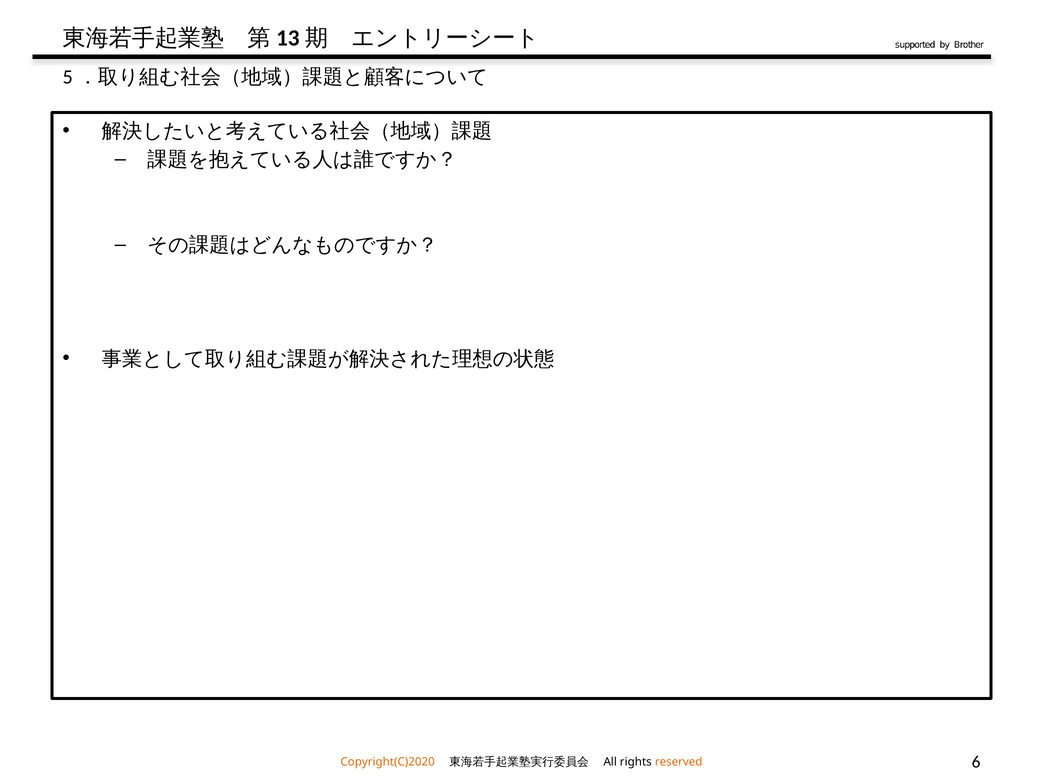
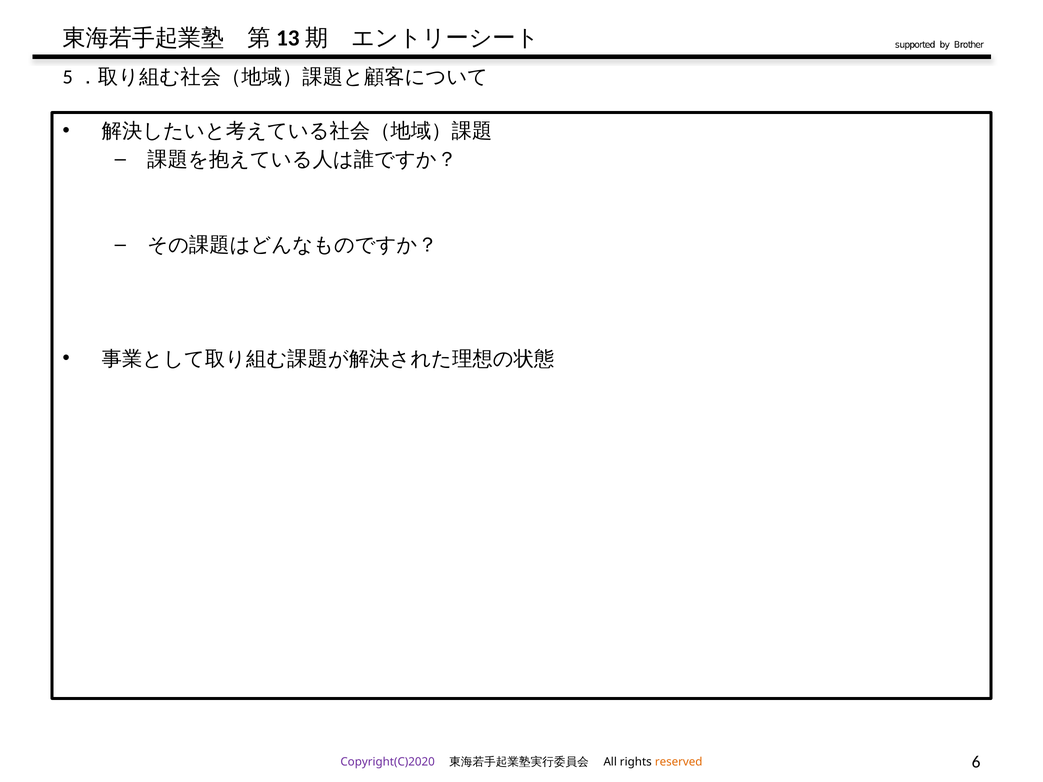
Copyright(C)2020 colour: orange -> purple
